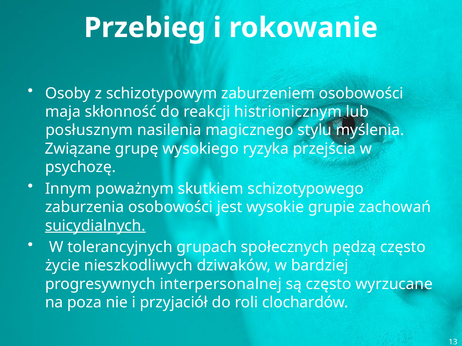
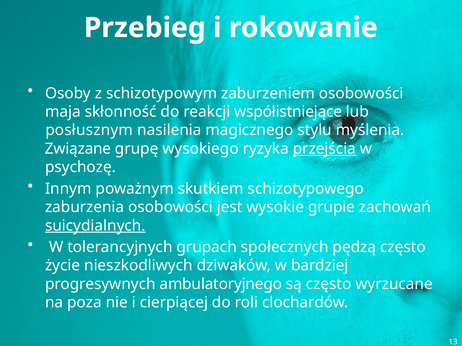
histrionicznym: histrionicznym -> współistniejące
przejścia underline: none -> present
interpersonalnej: interpersonalnej -> ambulatoryjnego
przyjaciół: przyjaciół -> cierpiącej
